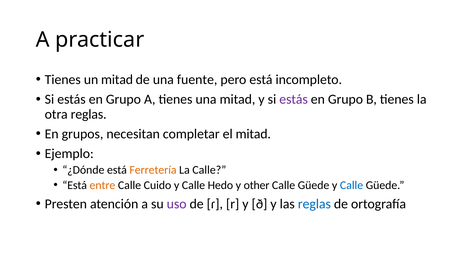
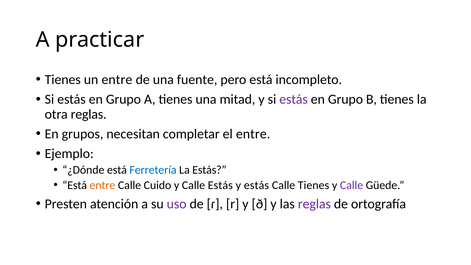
un mitad: mitad -> entre
el mitad: mitad -> entre
Ferretería colour: orange -> blue
La Calle: Calle -> Estás
Calle Hedo: Hedo -> Estás
y other: other -> estás
Güede at (314, 185): Güede -> Tienes
Calle at (352, 185) colour: blue -> purple
reglas at (314, 204) colour: blue -> purple
